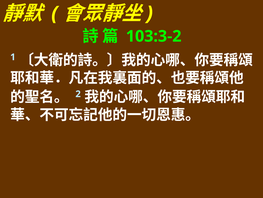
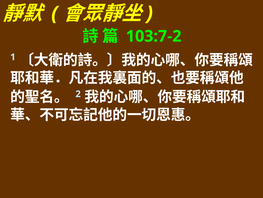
103:3-2: 103:3-2 -> 103:7-2
